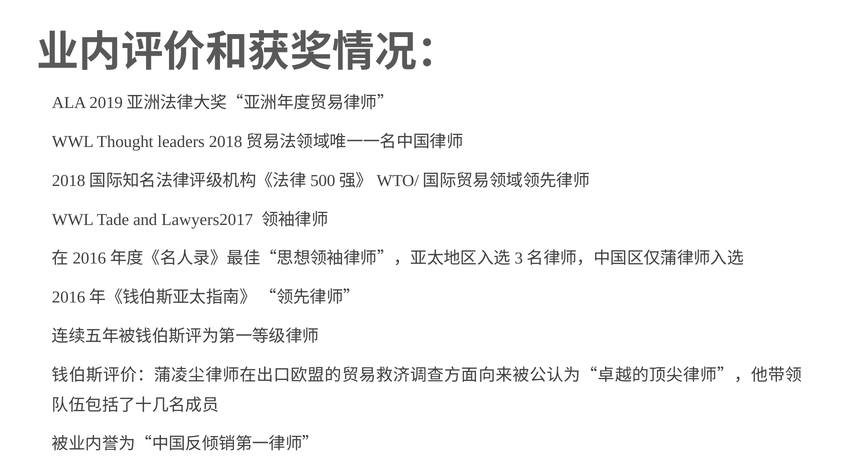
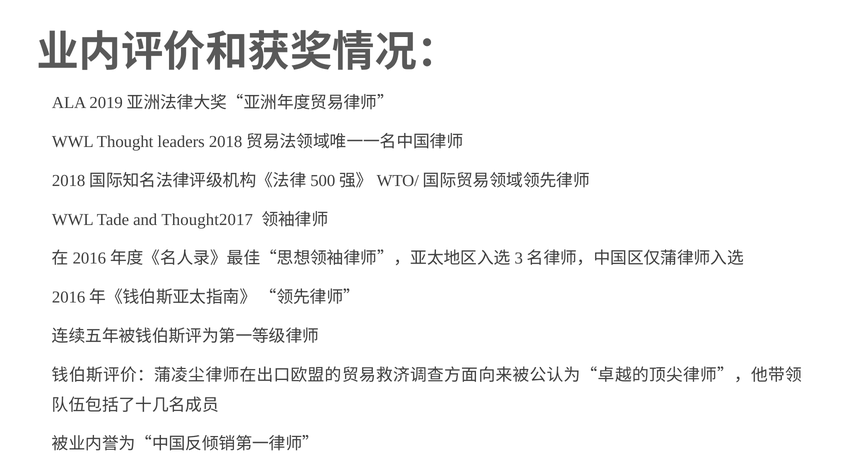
Lawyers2017: Lawyers2017 -> Thought2017
